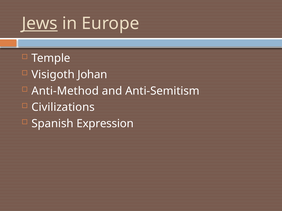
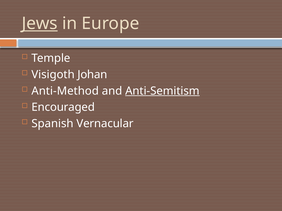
Anti-Semitism underline: none -> present
Civilizations: Civilizations -> Encouraged
Expression: Expression -> Vernacular
